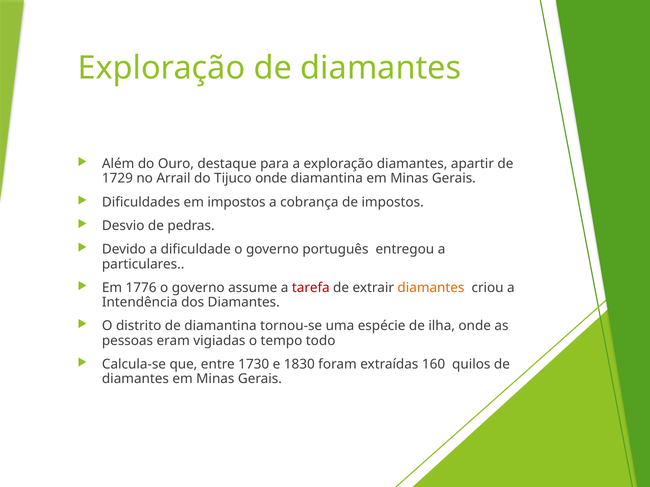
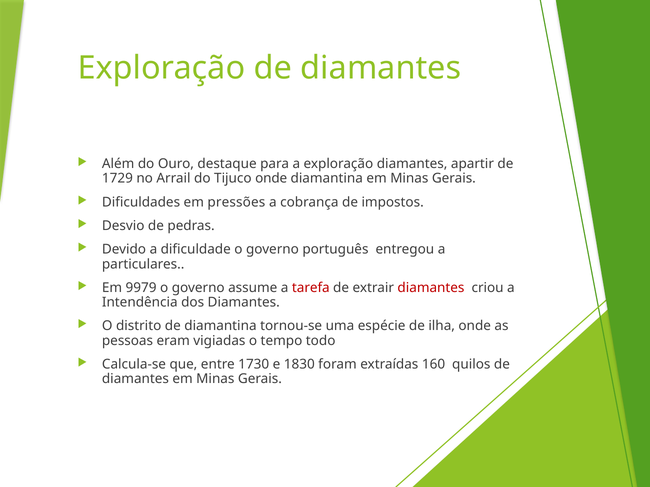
em impostos: impostos -> pressões
1776: 1776 -> 9979
diamantes at (431, 288) colour: orange -> red
